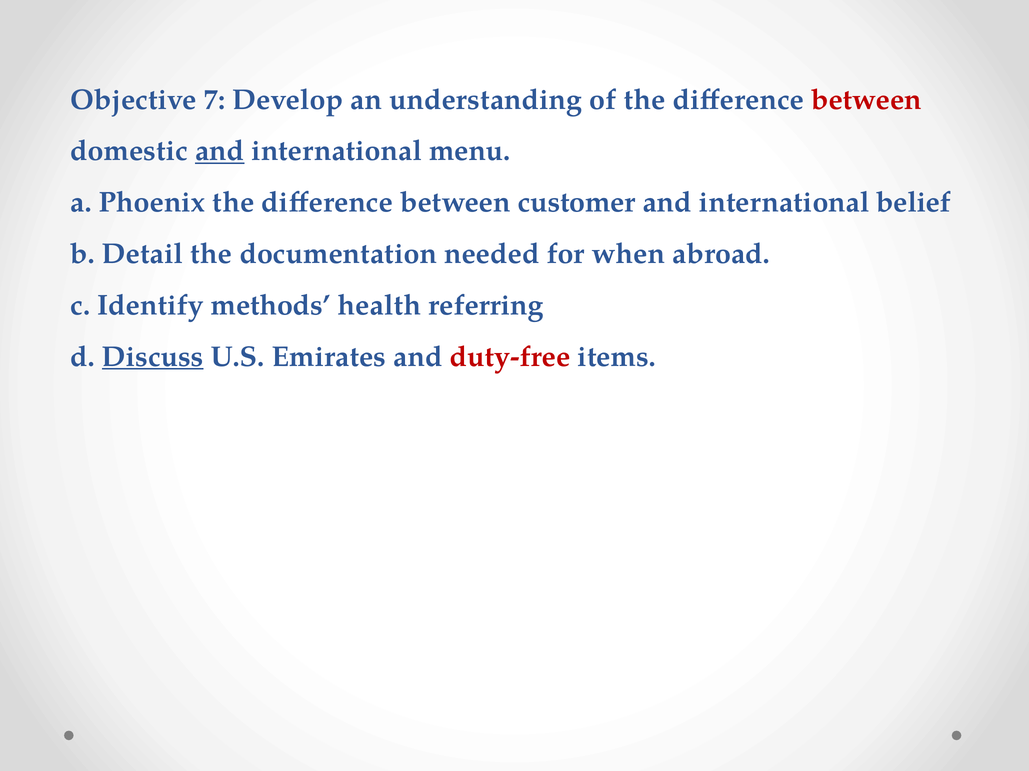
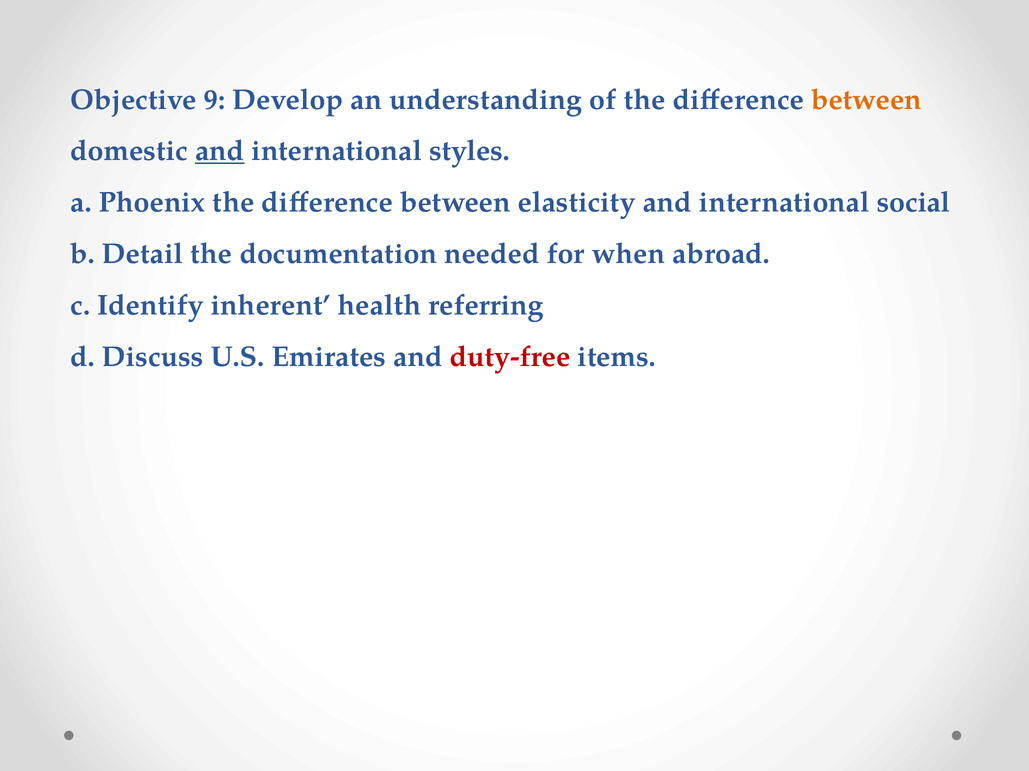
7: 7 -> 9
between at (867, 100) colour: red -> orange
menu: menu -> styles
customer: customer -> elasticity
belief: belief -> social
methods: methods -> inherent
Discuss underline: present -> none
